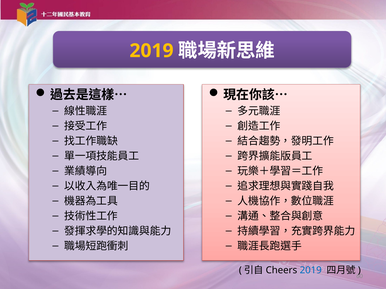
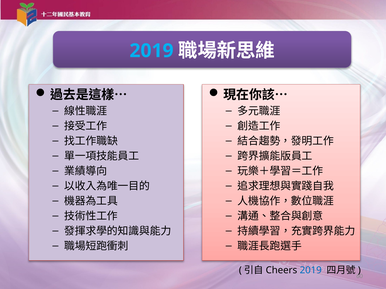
2019 at (152, 51) colour: yellow -> light blue
